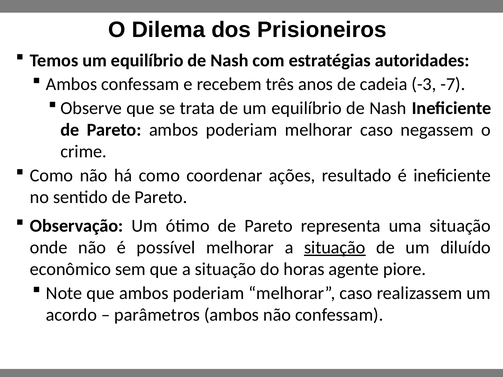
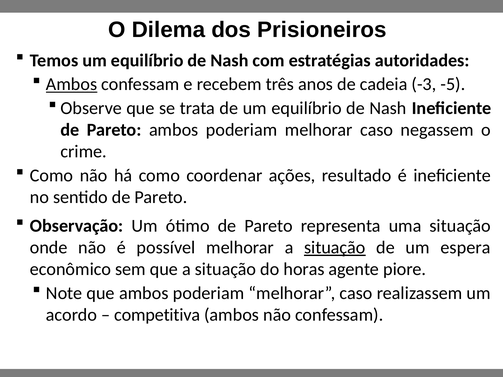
Ambos at (72, 84) underline: none -> present
-7: -7 -> -5
diluído: diluído -> espera
parâmetros: parâmetros -> competitiva
